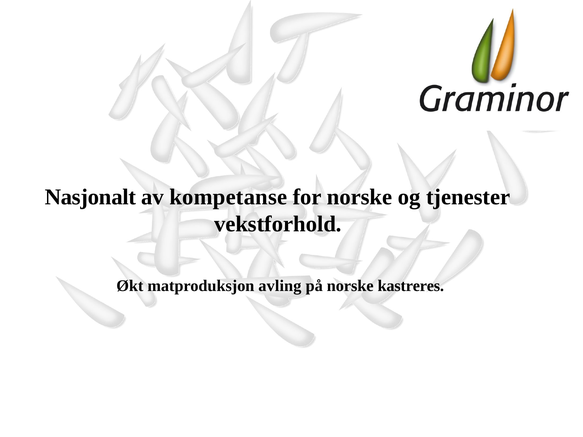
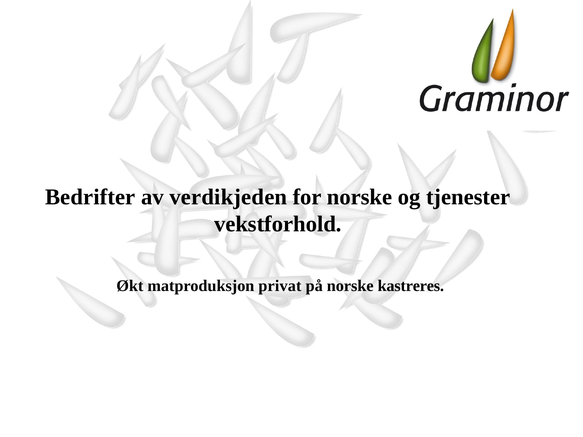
Nasjonalt: Nasjonalt -> Bedrifter
kompetanse: kompetanse -> verdikjeden
avling: avling -> privat
